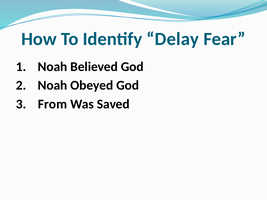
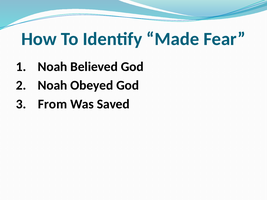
Delay: Delay -> Made
